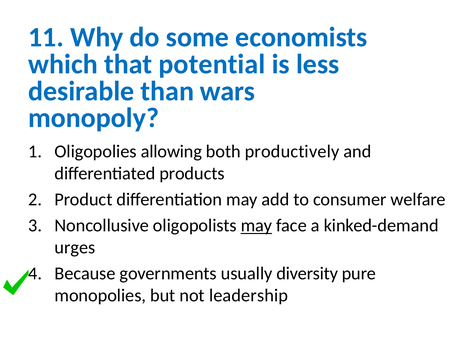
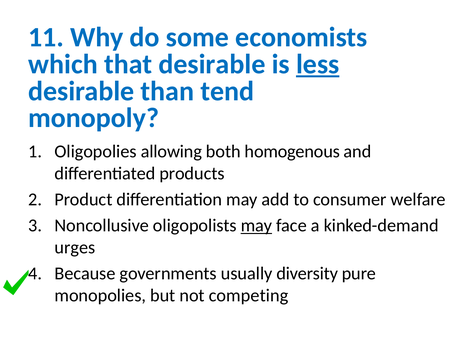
that potential: potential -> desirable
less underline: none -> present
wars: wars -> tend
productively: productively -> homogenous
leadership: leadership -> competing
